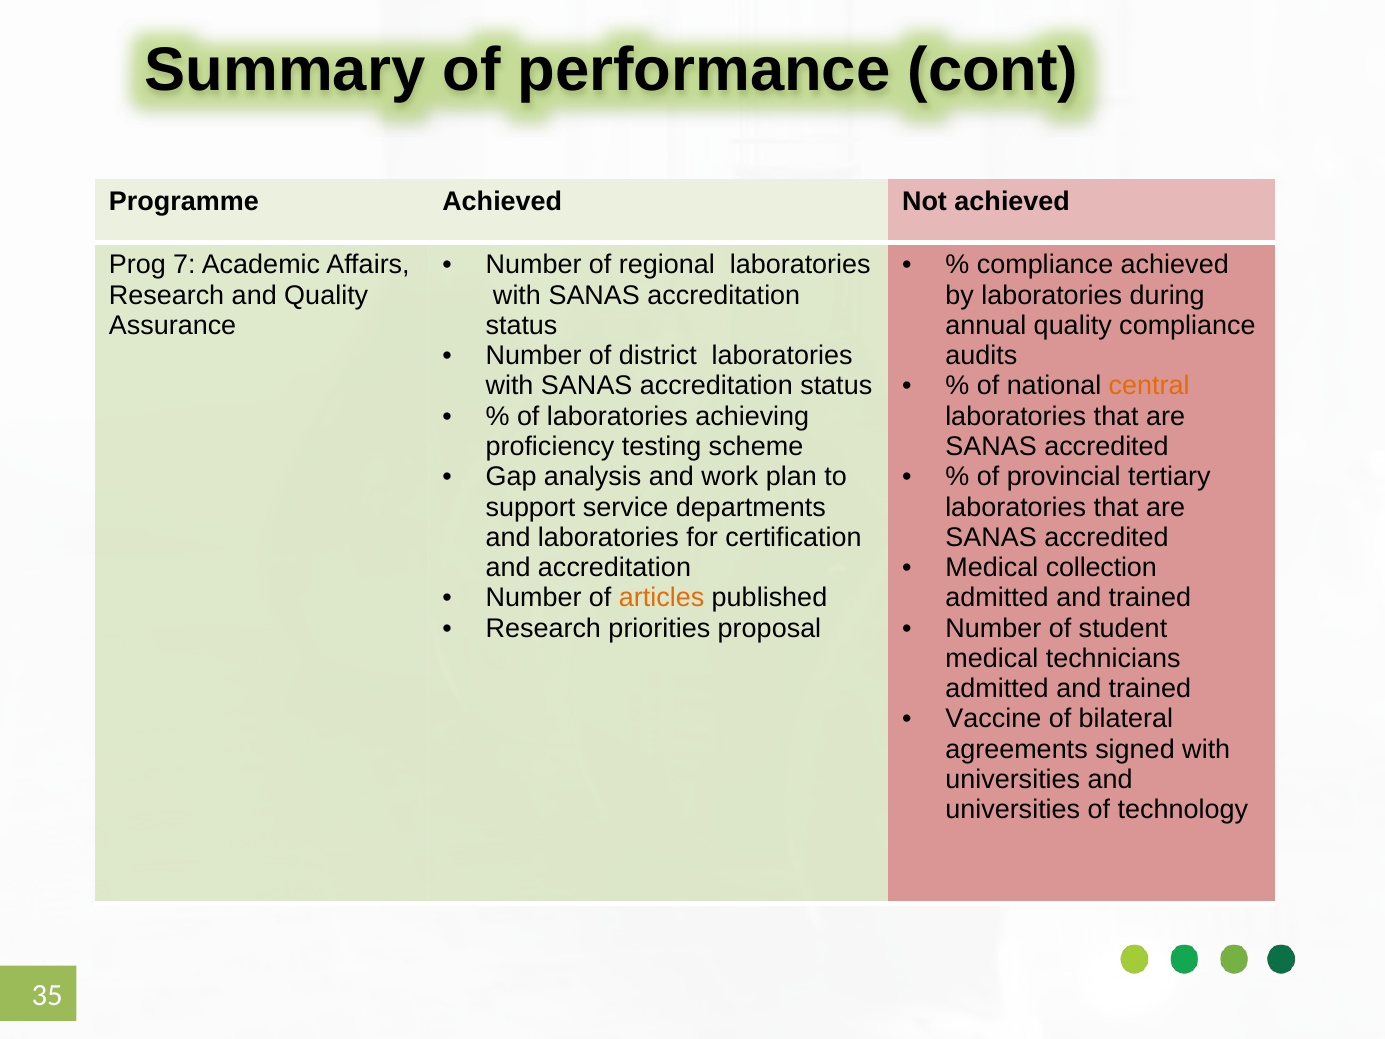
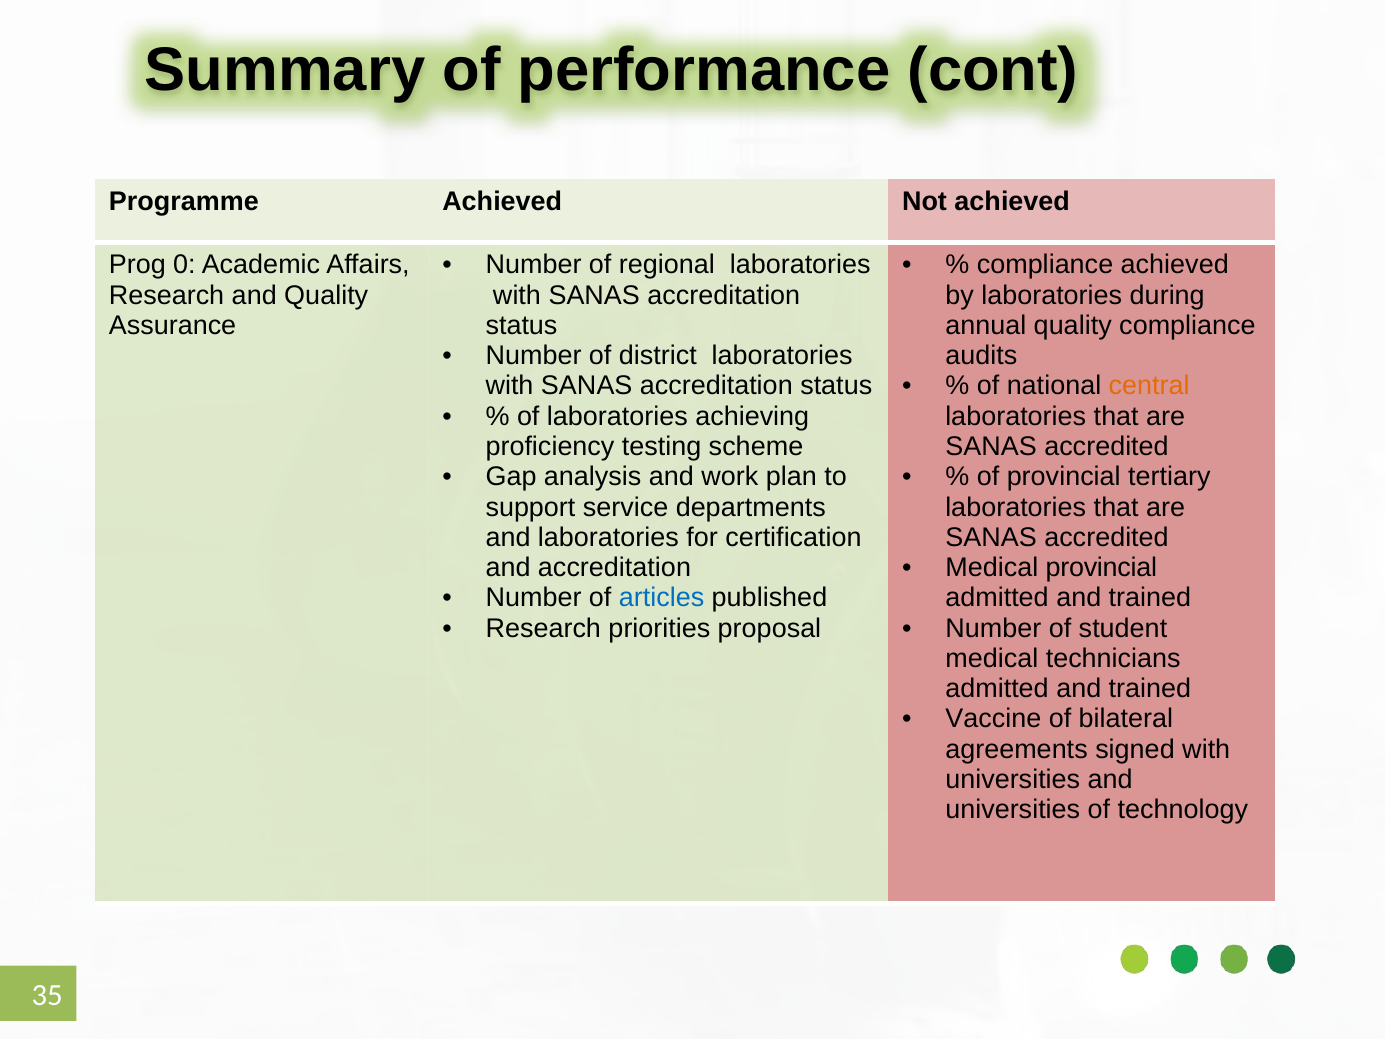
7: 7 -> 0
Medical collection: collection -> provincial
articles colour: orange -> blue
